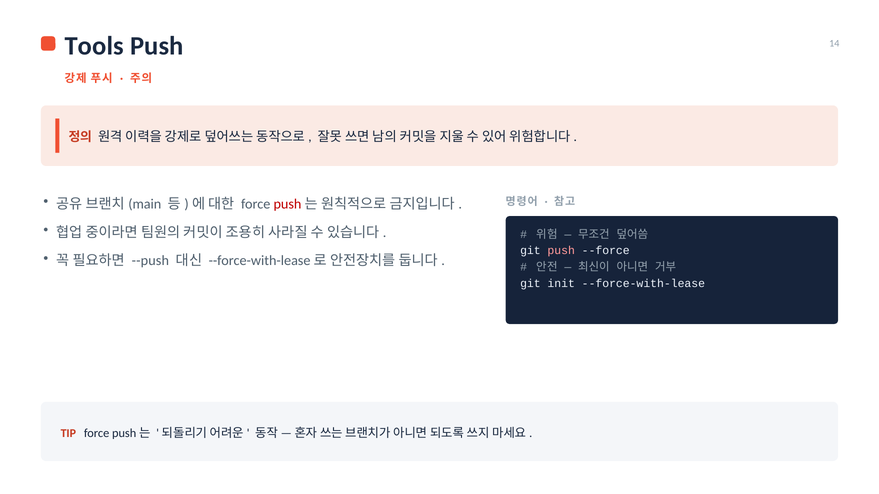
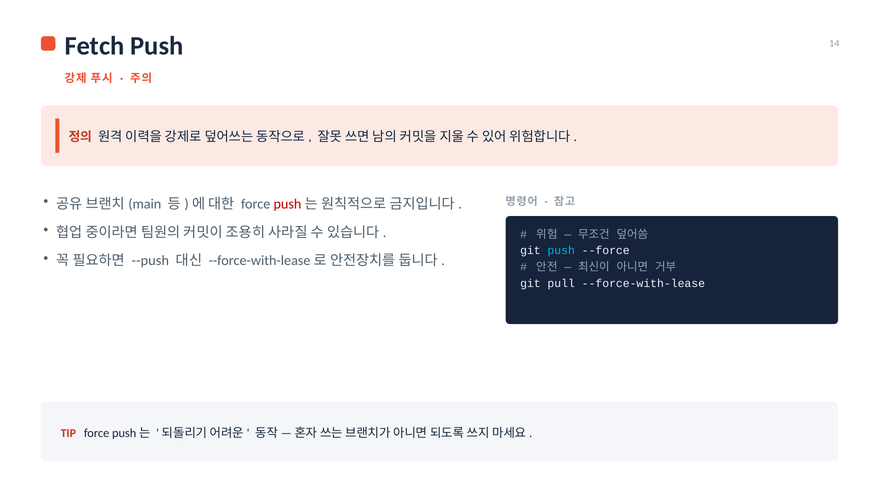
Tools: Tools -> Fetch
push at (561, 251) colour: pink -> light blue
init: init -> pull
